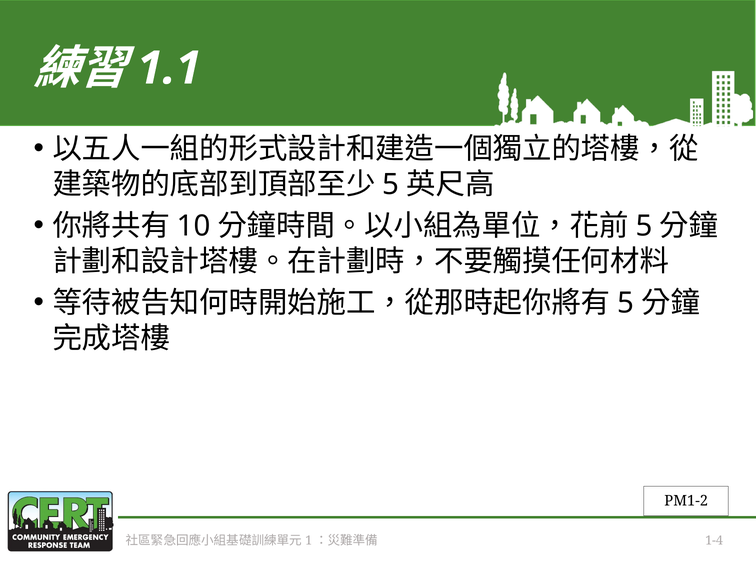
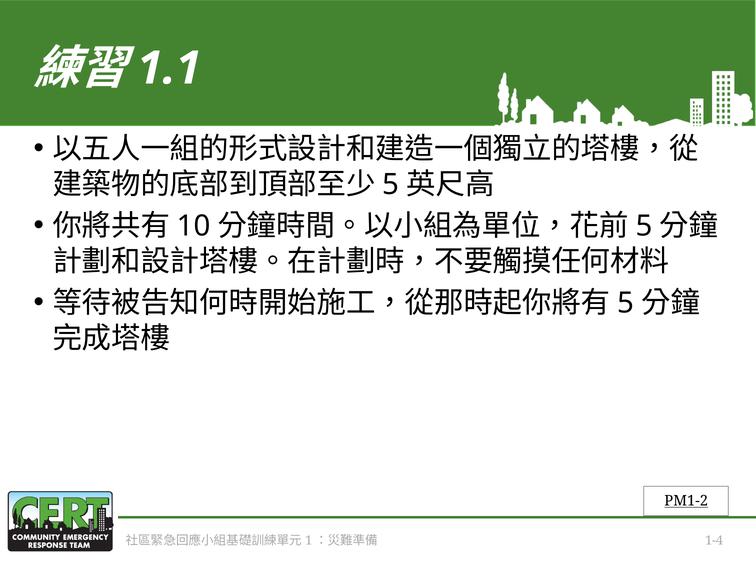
PM1-2 underline: none -> present
